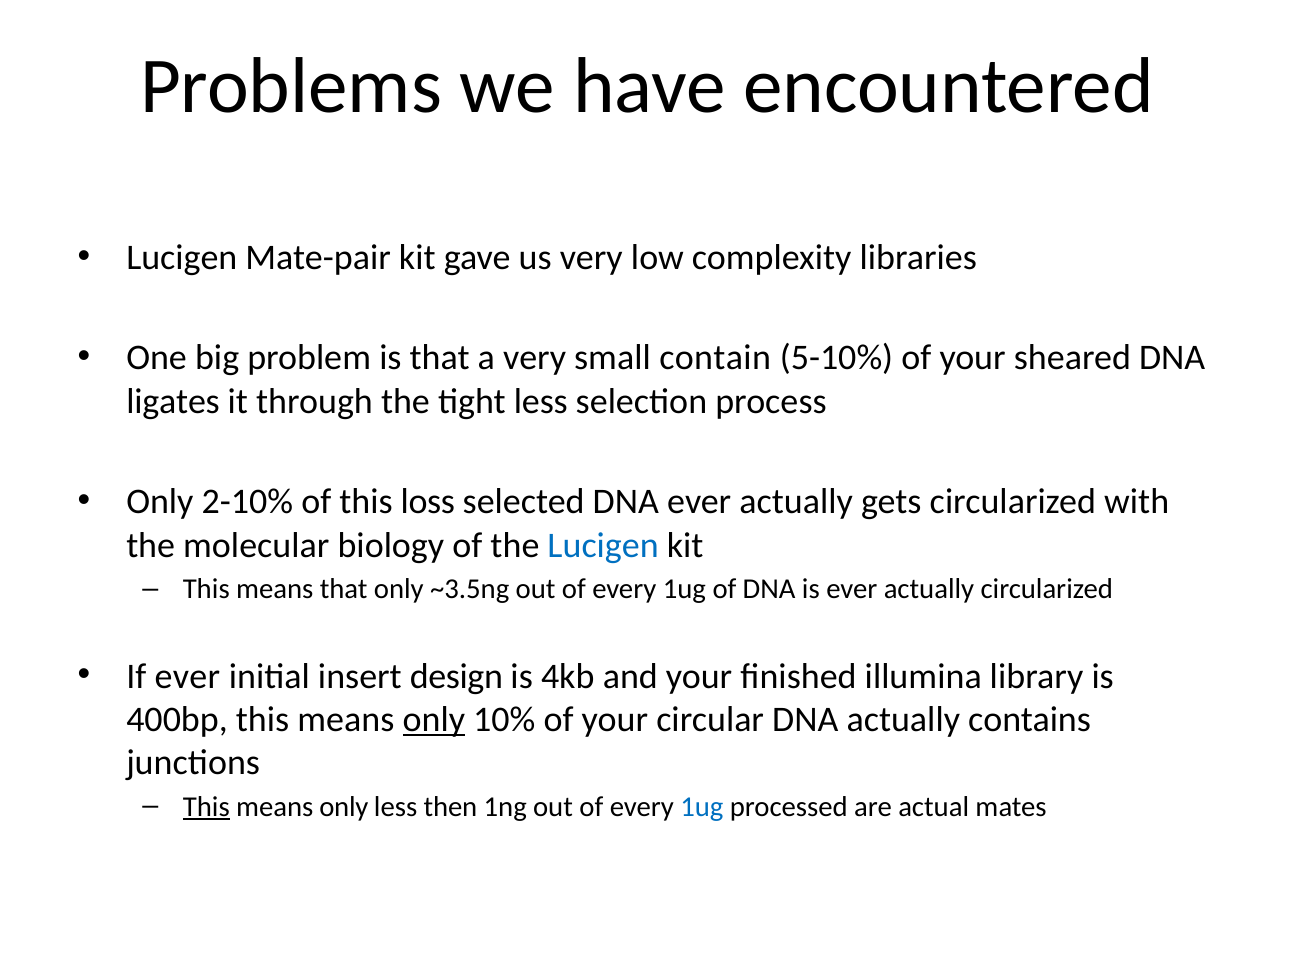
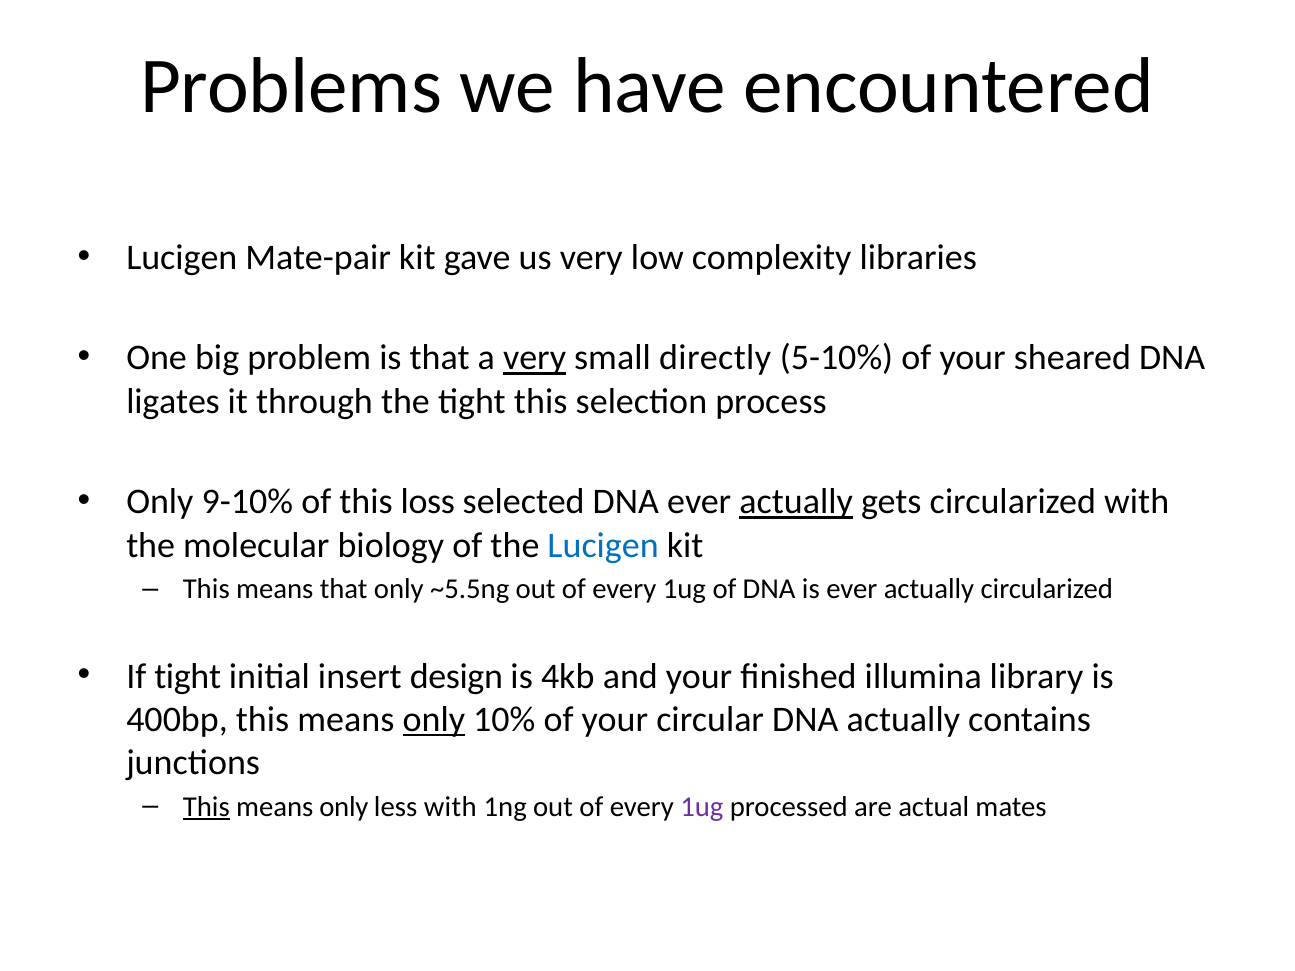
very at (535, 358) underline: none -> present
contain: contain -> directly
tight less: less -> this
2-10%: 2-10% -> 9-10%
actually at (796, 502) underline: none -> present
~3.5ng: ~3.5ng -> ~5.5ng
If ever: ever -> tight
less then: then -> with
1ug at (702, 807) colour: blue -> purple
